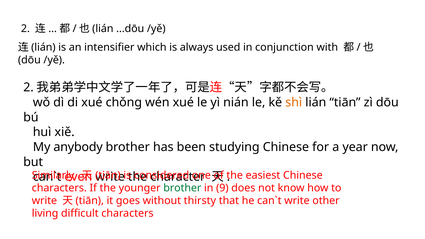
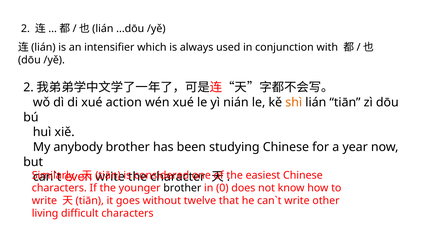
chǒng: chǒng -> action
brother at (182, 188) colour: green -> black
9: 9 -> 0
thirsty: thirsty -> twelve
